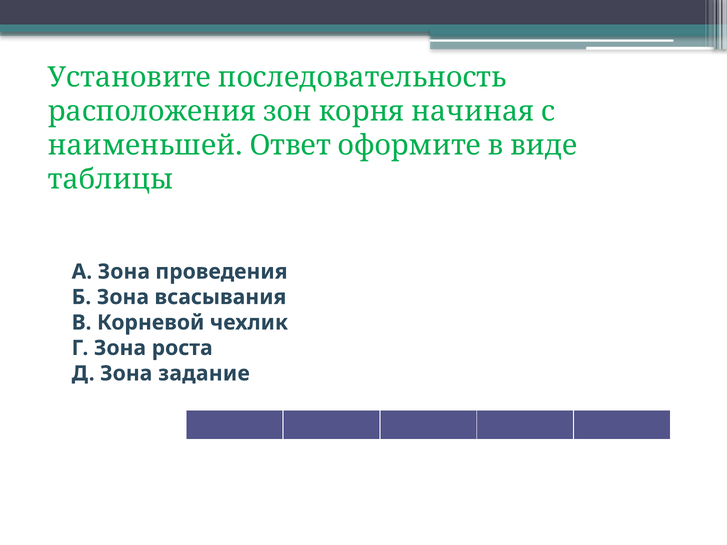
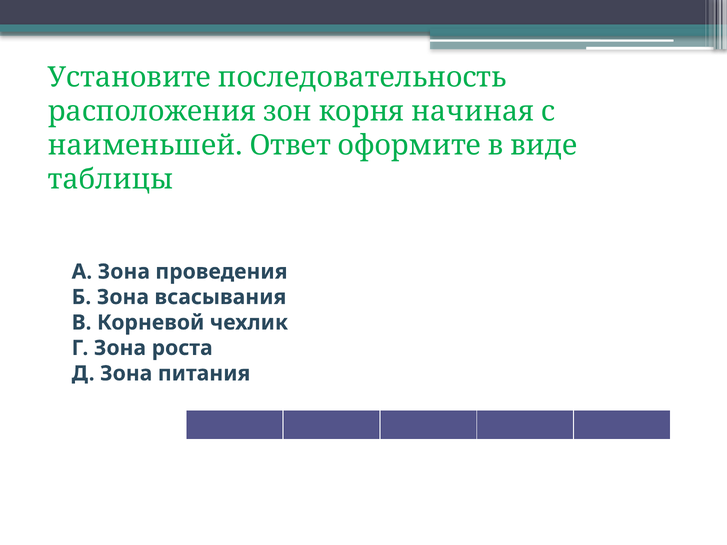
задание: задание -> питания
